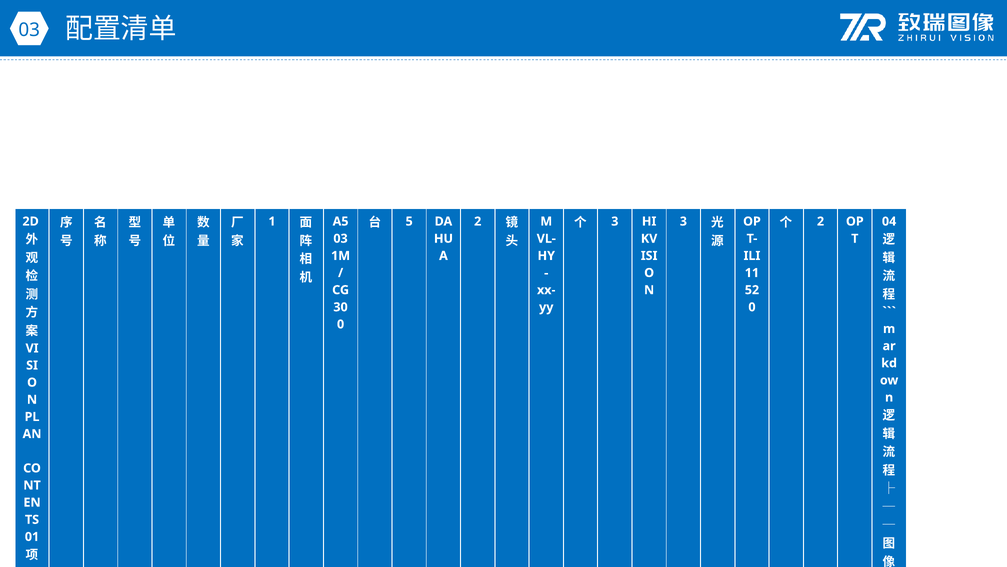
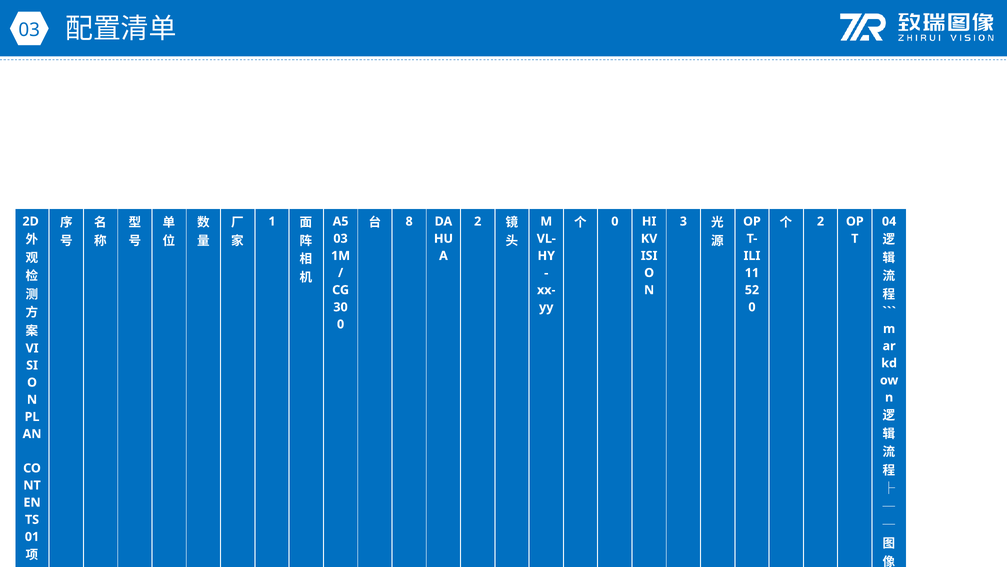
5: 5 -> 8
3 at (615, 221): 3 -> 0
